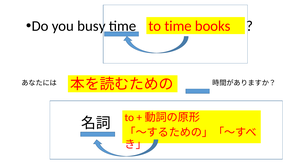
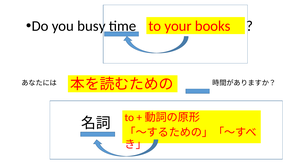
to time: time -> your
